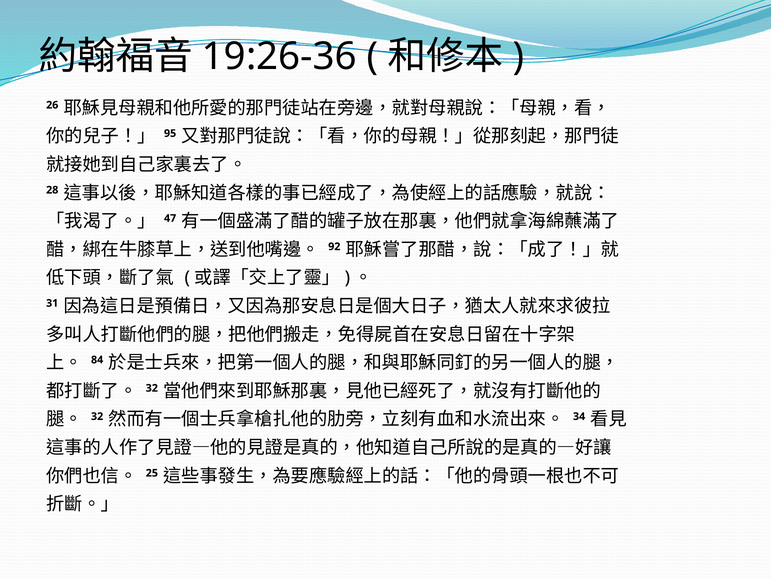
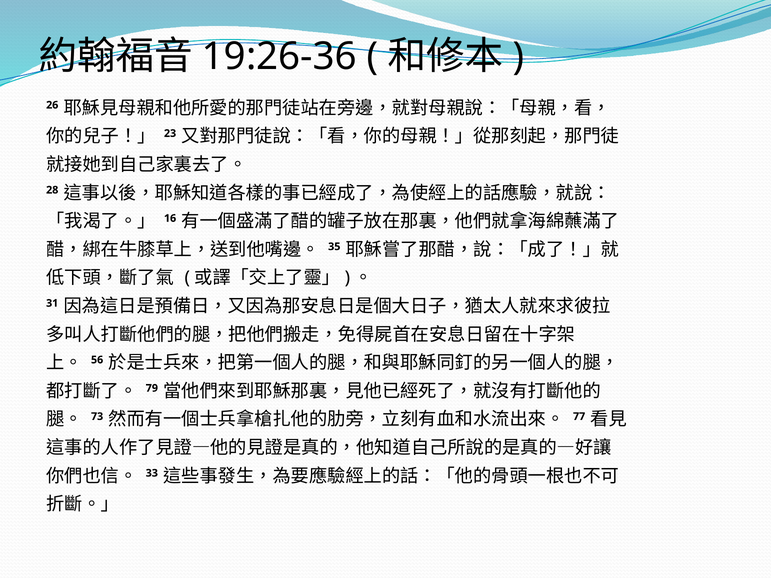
95: 95 -> 23
47: 47 -> 16
92: 92 -> 35
84: 84 -> 56
32 at (152, 388): 32 -> 79
32 at (97, 417): 32 -> 73
34: 34 -> 77
25: 25 -> 33
